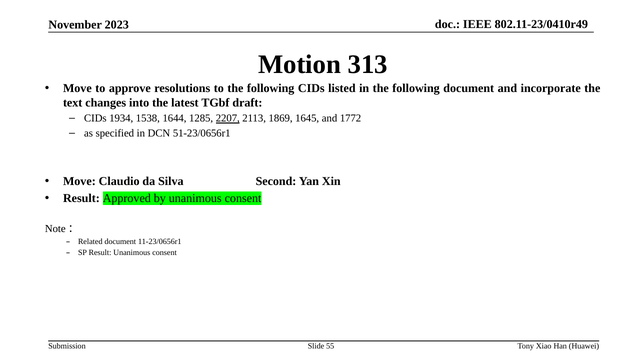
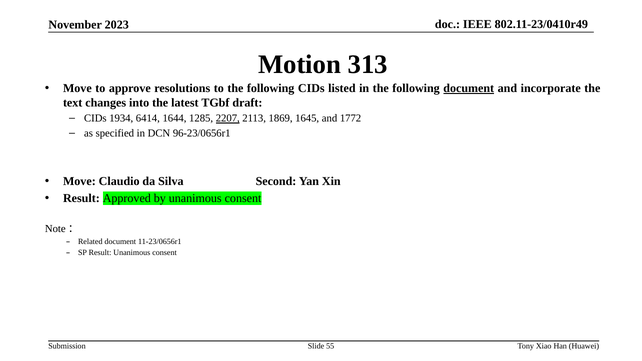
document at (469, 88) underline: none -> present
1538: 1538 -> 6414
51-23/0656r1: 51-23/0656r1 -> 96-23/0656r1
